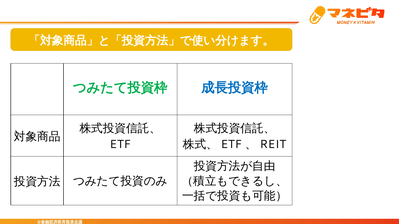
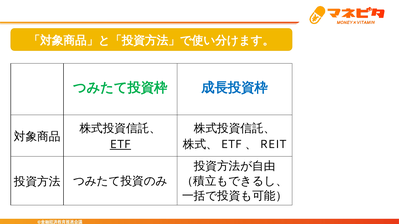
ETF underline: none -> present
